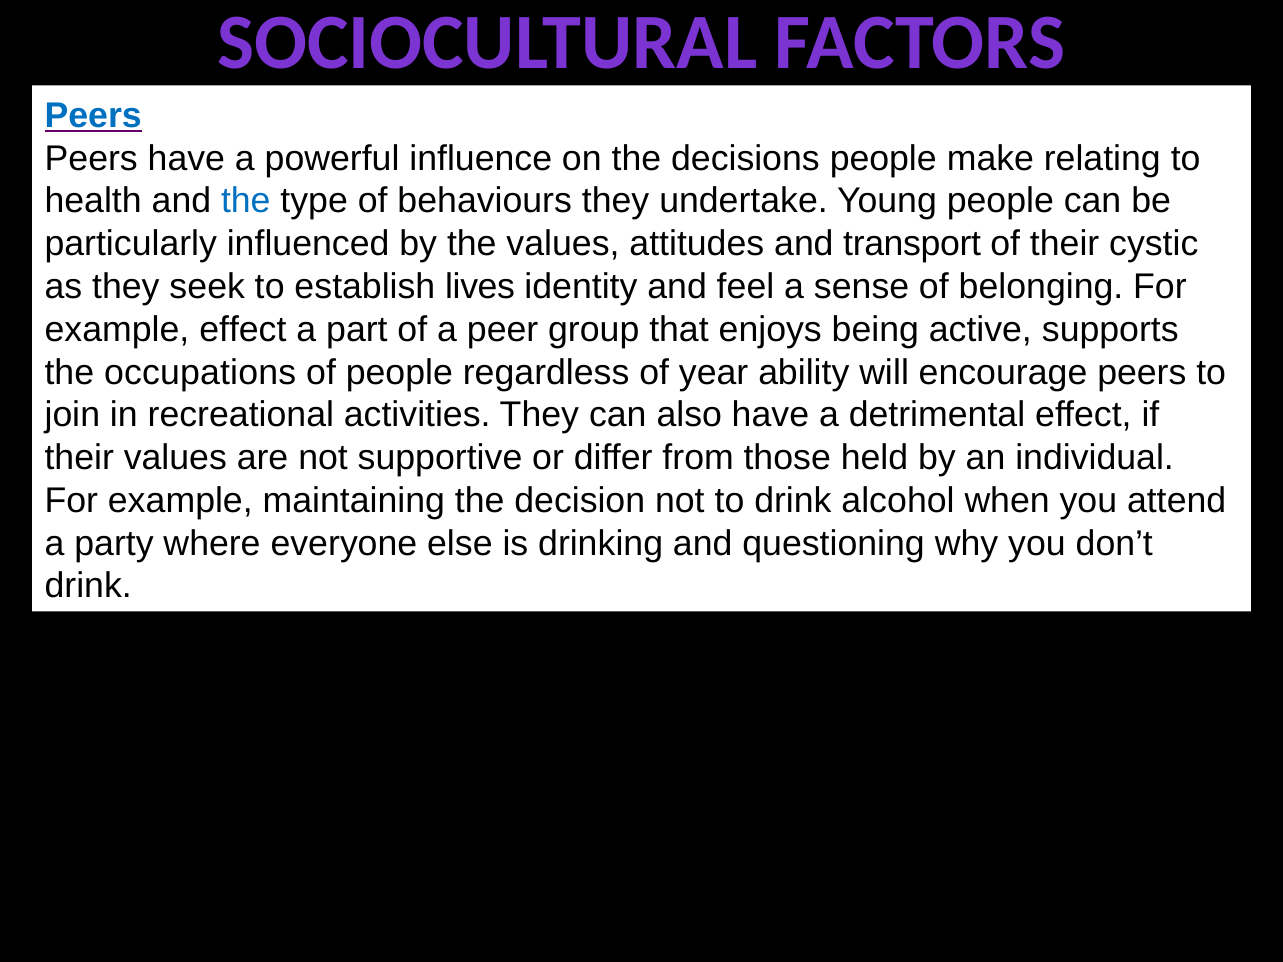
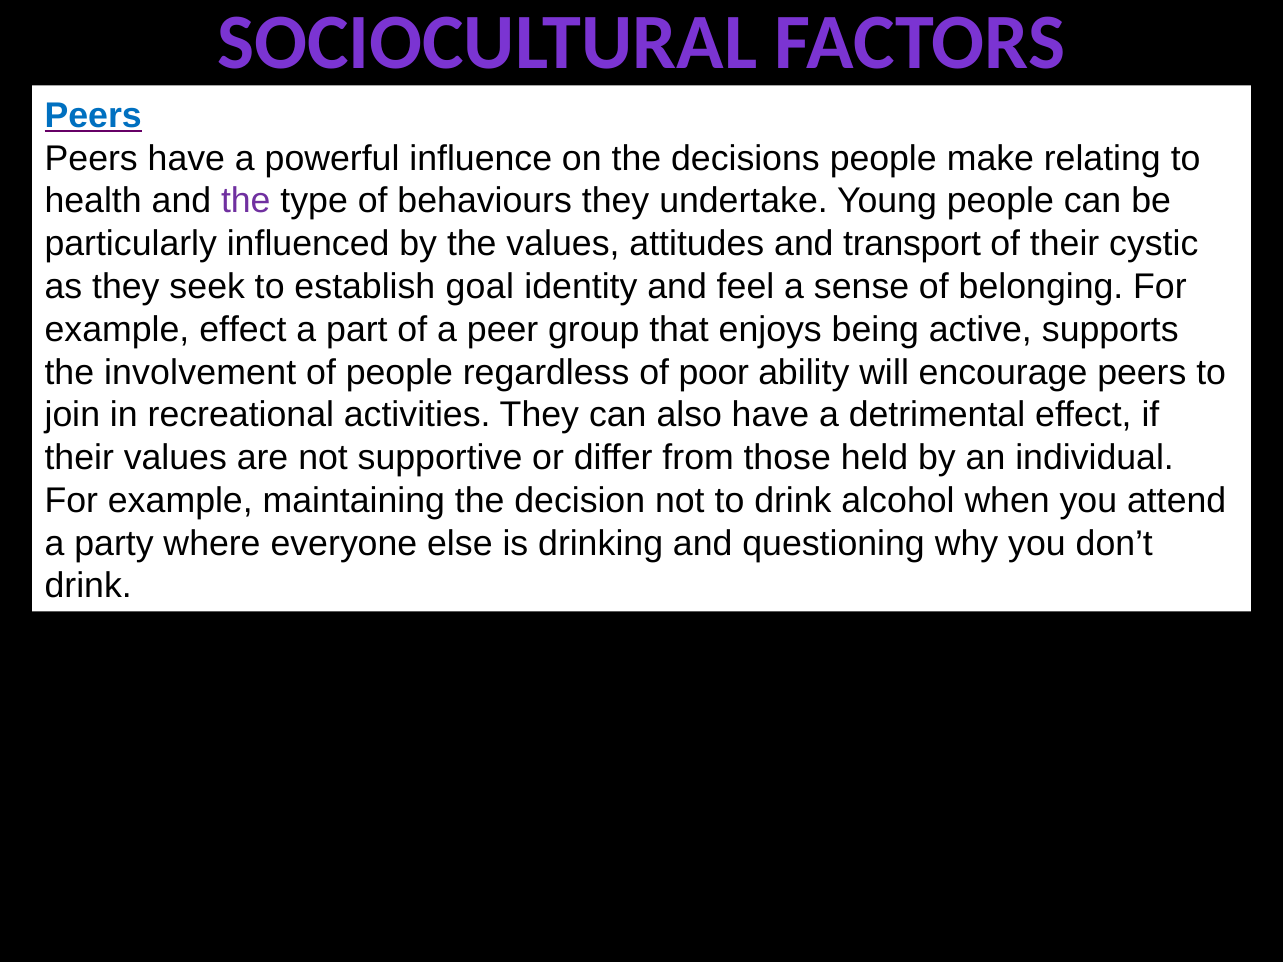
the at (246, 201) colour: blue -> purple
lives: lives -> goal
occupations: occupations -> involvement
year: year -> poor
